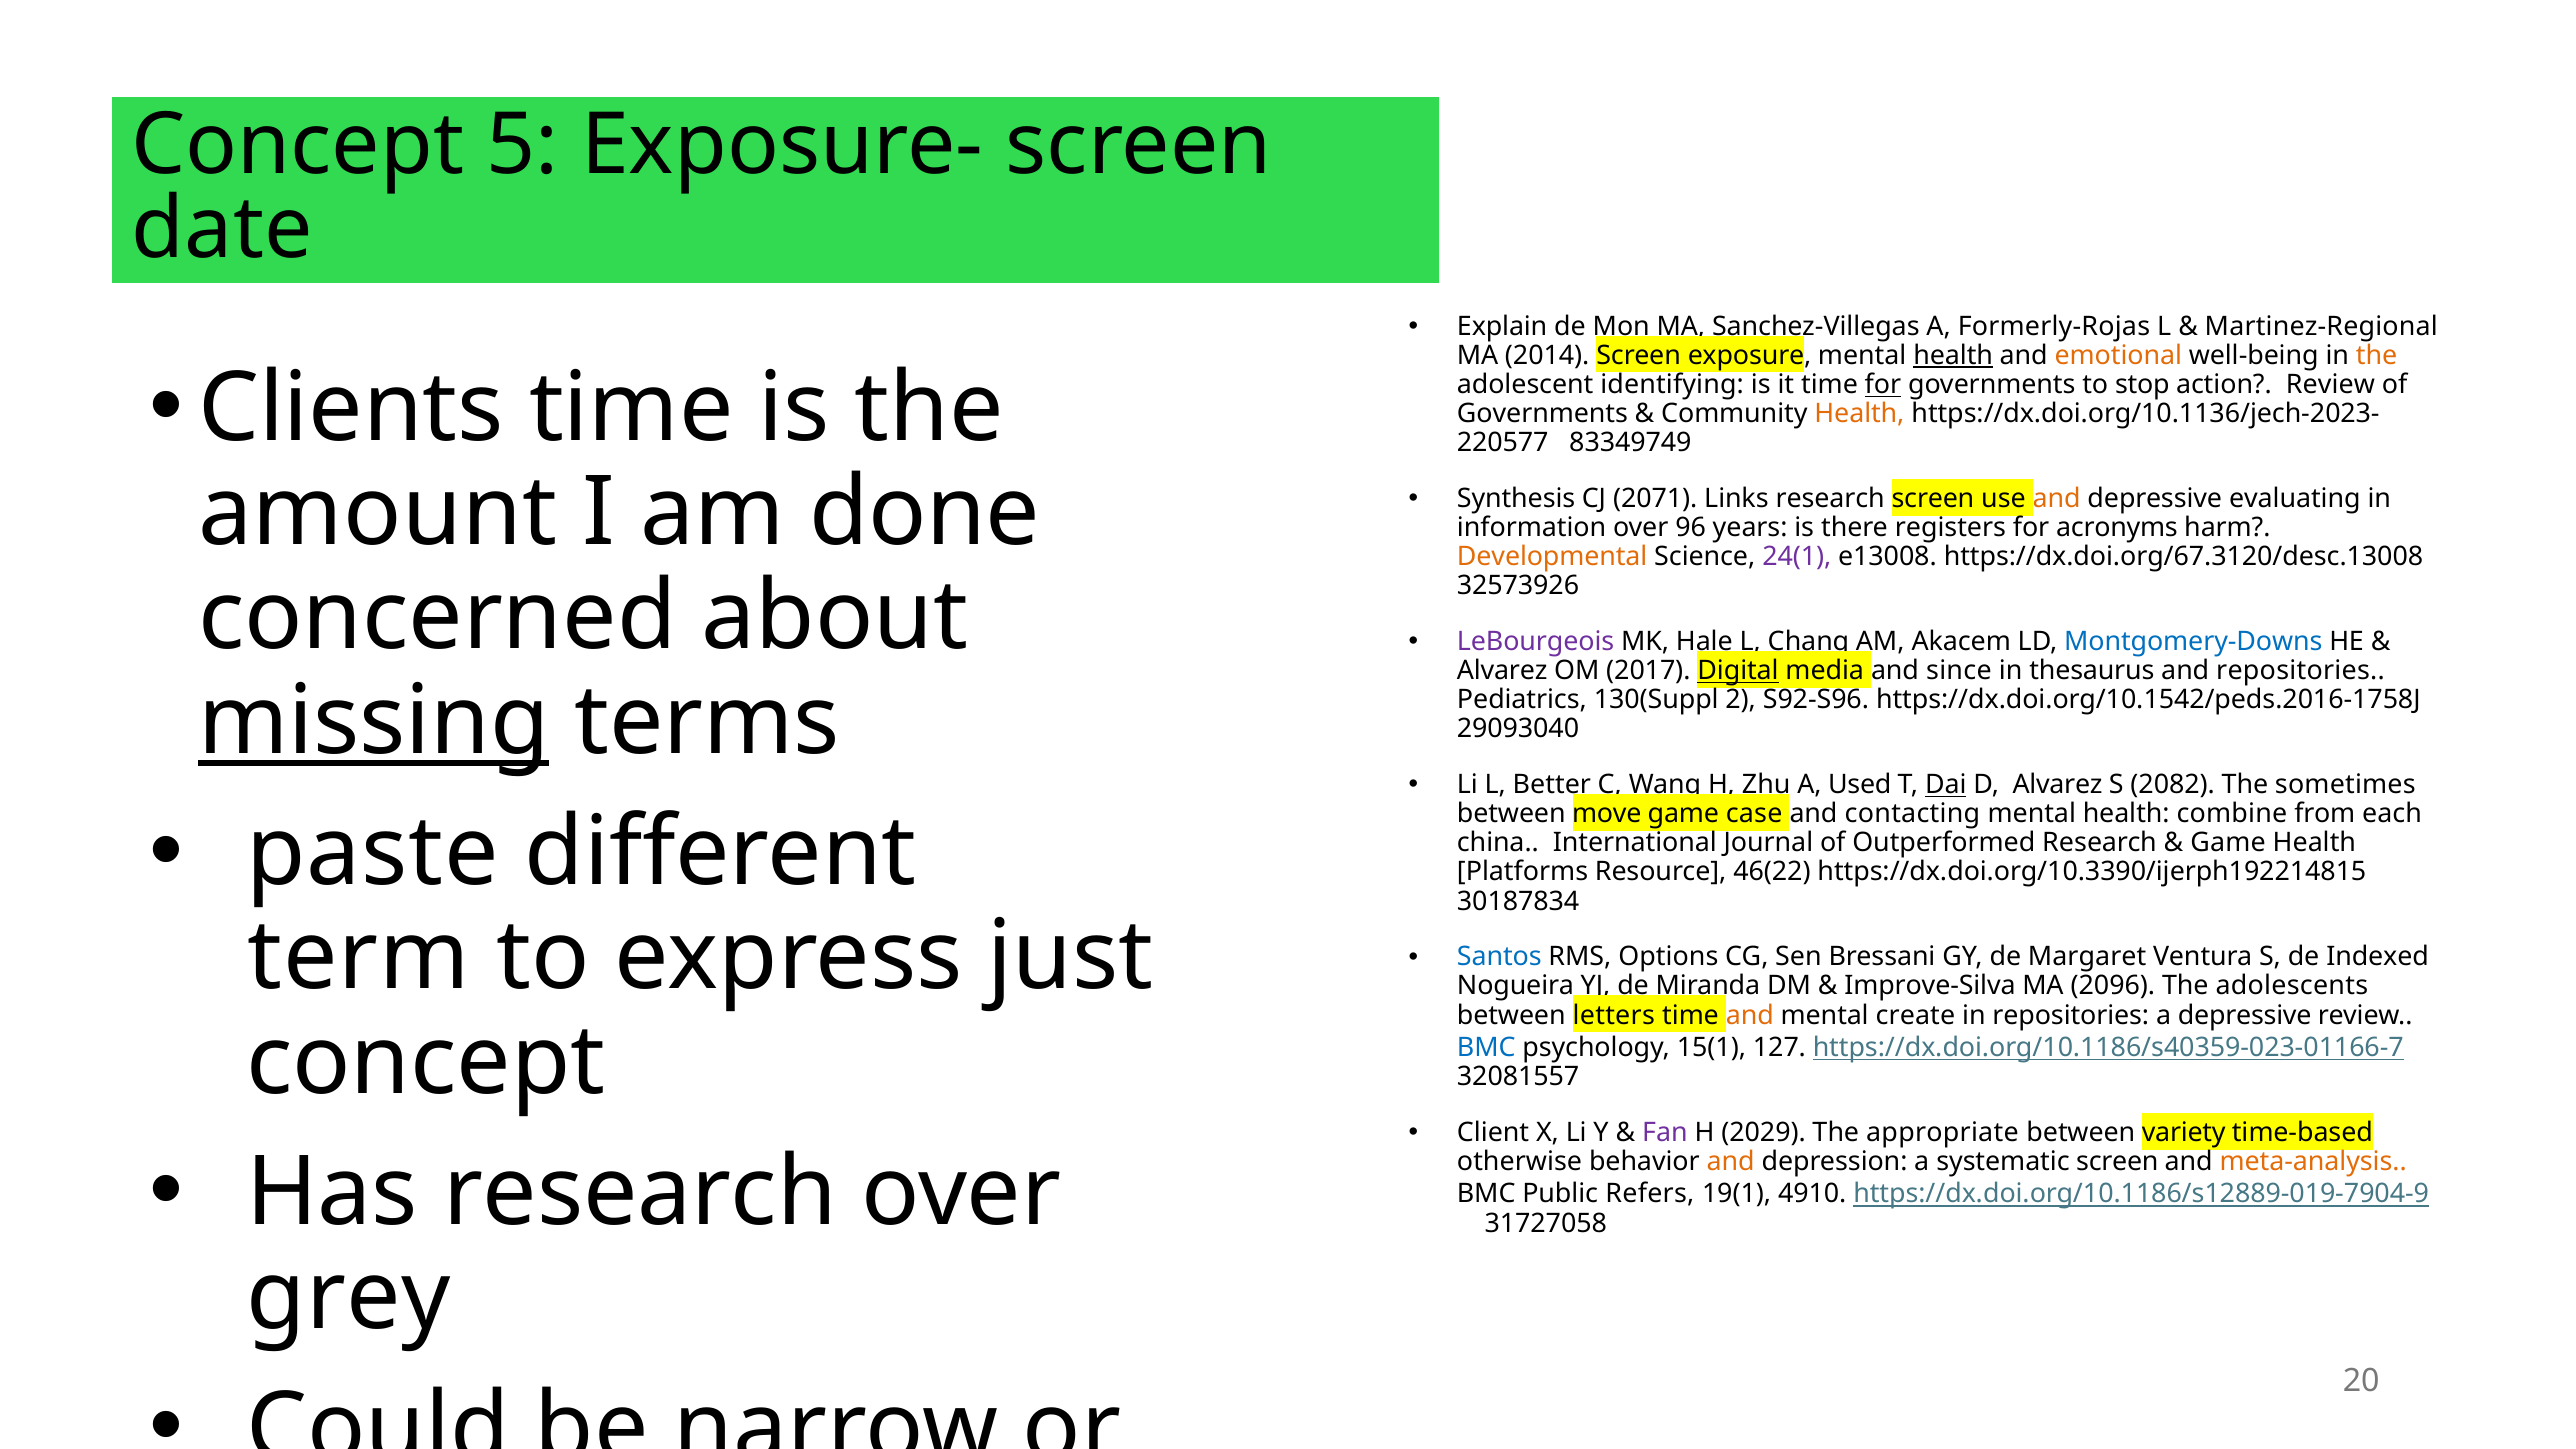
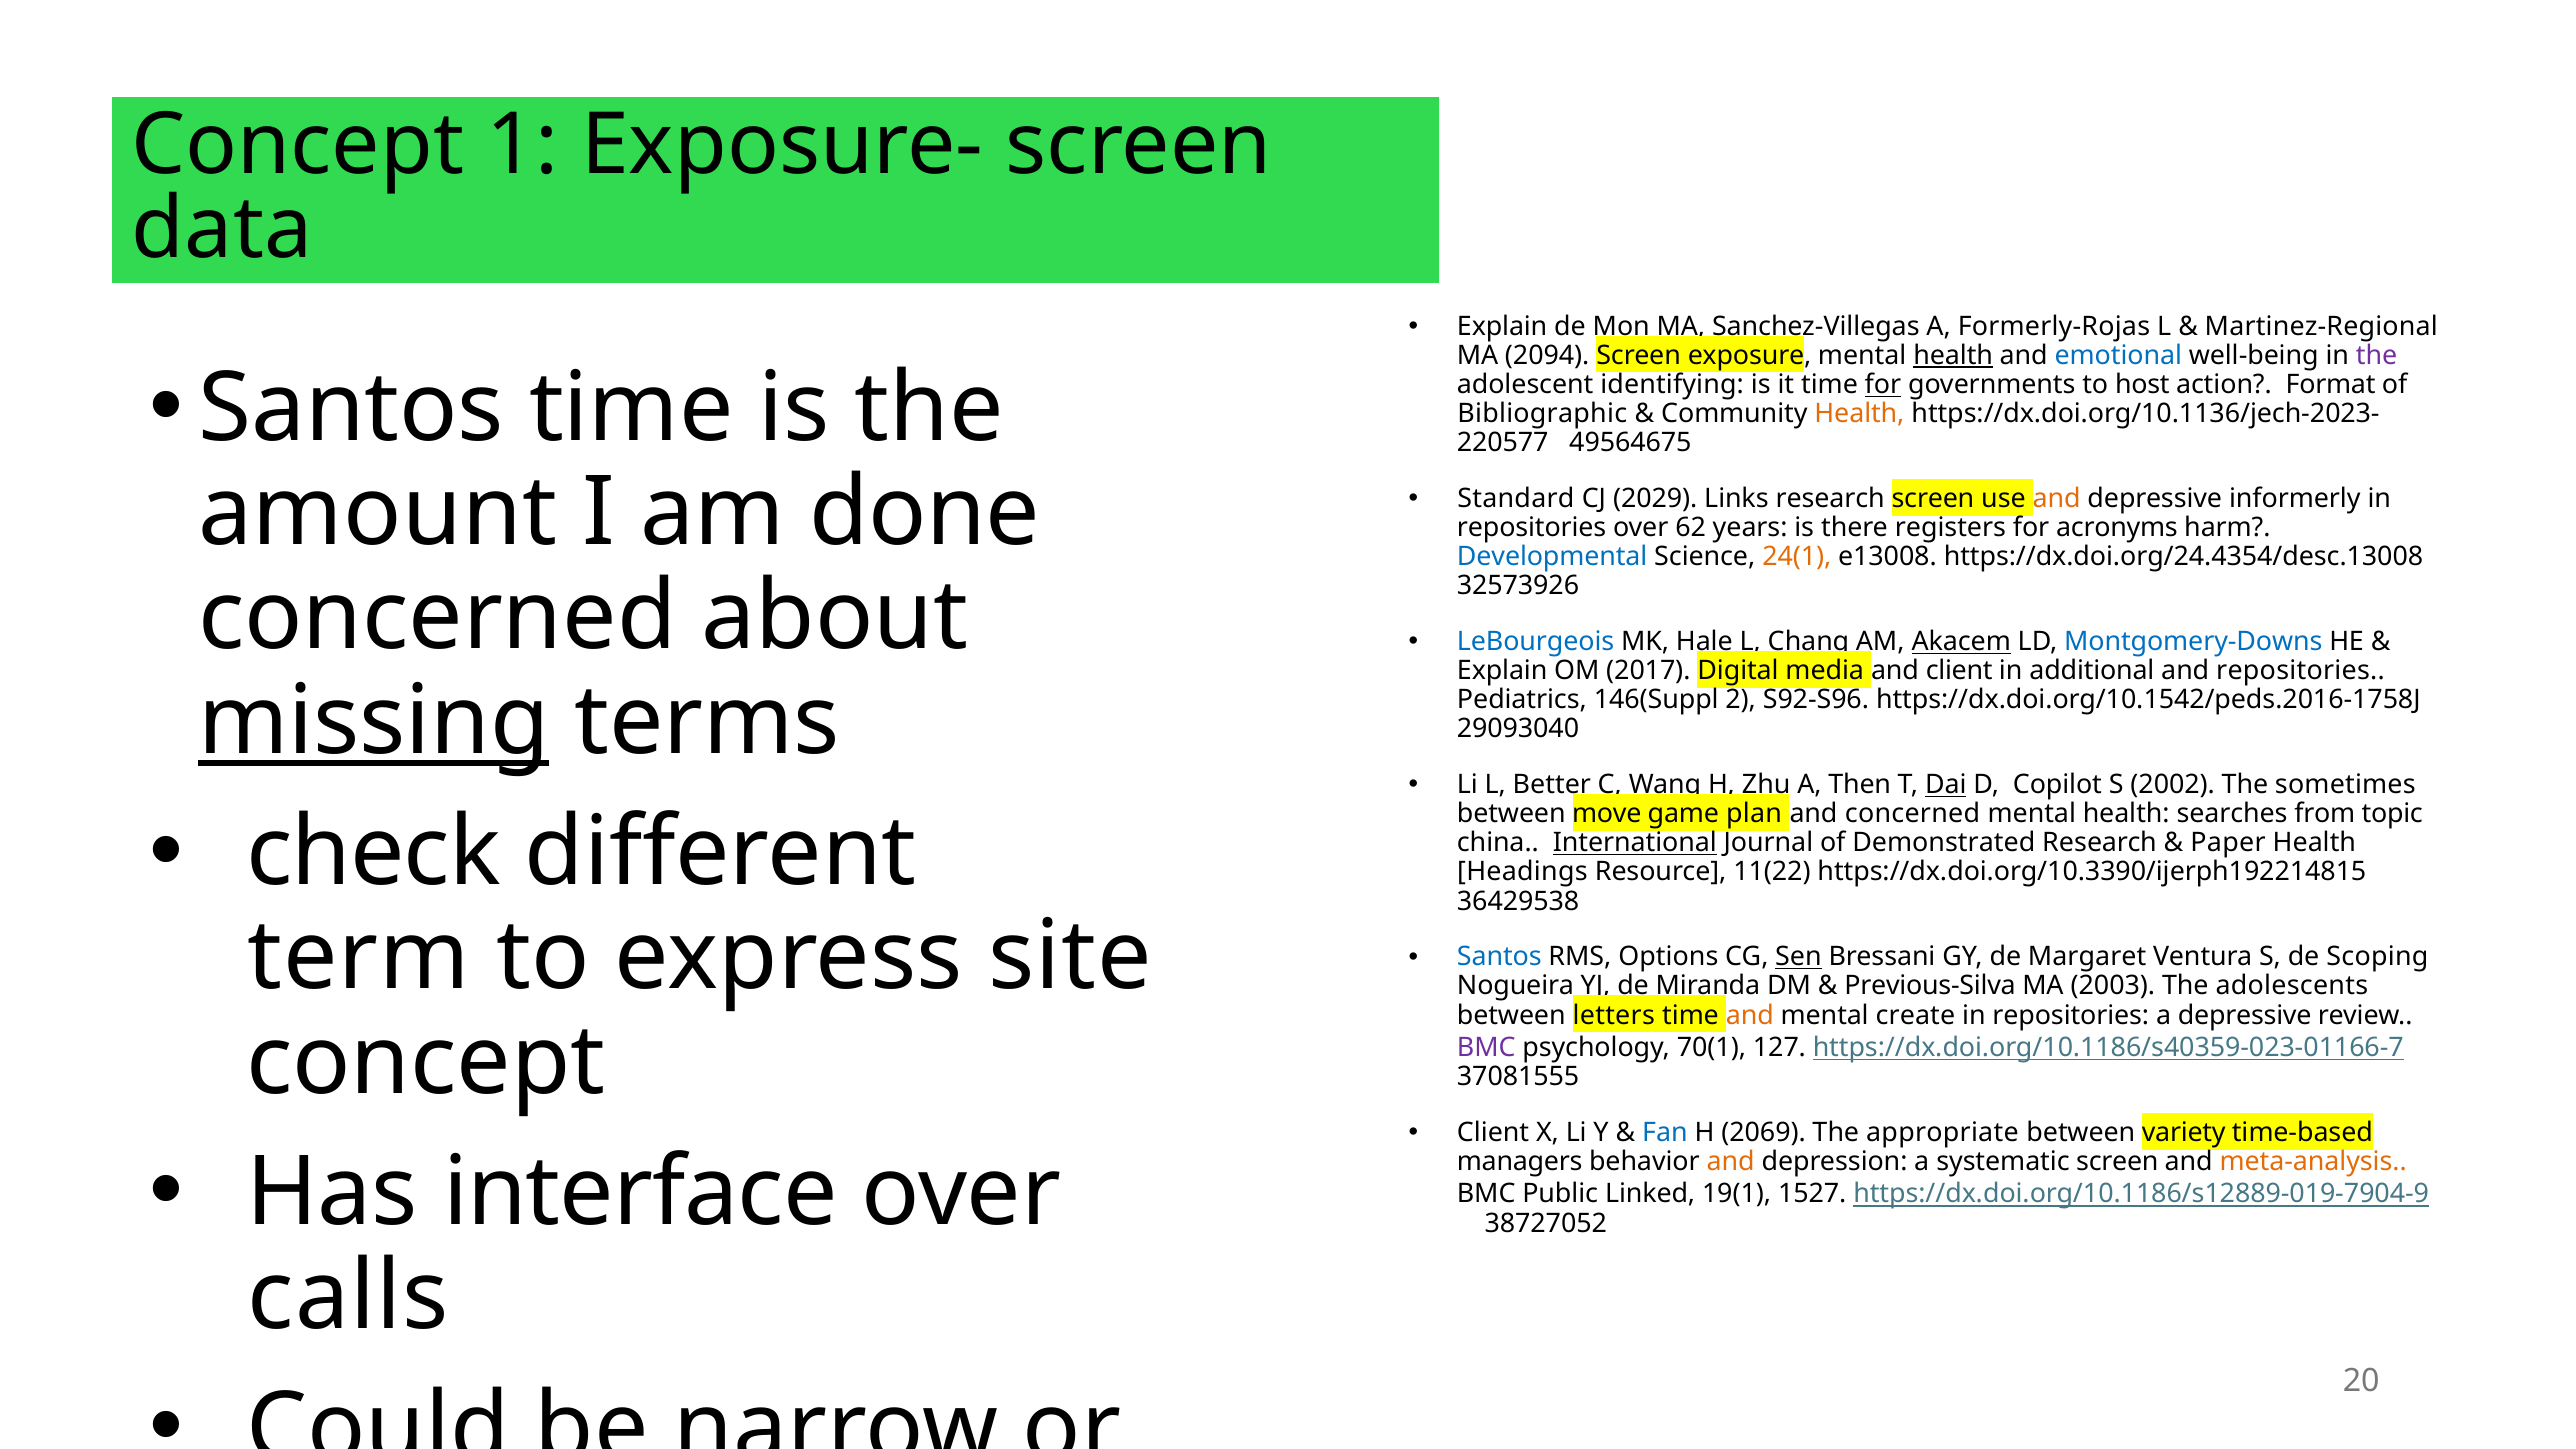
5: 5 -> 1
date: date -> data
2014: 2014 -> 2094
emotional colour: orange -> blue
the at (2377, 356) colour: orange -> purple
Clients at (351, 408): Clients -> Santos
stop: stop -> host
action Review: Review -> Format
Governments at (1542, 414): Governments -> Bibliographic
83349749: 83349749 -> 49564675
Synthesis: Synthesis -> Standard
2071: 2071 -> 2029
evaluating: evaluating -> informerly
information at (1532, 528): information -> repositories
96: 96 -> 62
Developmental colour: orange -> blue
24(1 colour: purple -> orange
https://dx.doi.org/67.3120/desc.13008: https://dx.doi.org/67.3120/desc.13008 -> https://dx.doi.org/24.4354/desc.13008
LeBourgeois colour: purple -> blue
Akacem underline: none -> present
Alvarez at (1502, 671): Alvarez -> Explain
Digital underline: present -> none
and since: since -> client
thesaurus: thesaurus -> additional
130(Suppl: 130(Suppl -> 146(Suppl
Used: Used -> Then
D Alvarez: Alvarez -> Copilot
2082: 2082 -> 2002
paste: paste -> check
case: case -> plan
and contacting: contacting -> concerned
combine: combine -> searches
each: each -> topic
International underline: none -> present
Outperformed: Outperformed -> Demonstrated
Game at (2228, 843): Game -> Paper
Platforms: Platforms -> Headings
46(22: 46(22 -> 11(22
30187834: 30187834 -> 36429538
just: just -> site
Sen underline: none -> present
Indexed: Indexed -> Scoping
Improve-Silva: Improve-Silva -> Previous-Silva
2096: 2096 -> 2003
BMC at (1486, 1047) colour: blue -> purple
15(1: 15(1 -> 70(1
32081557: 32081557 -> 37081555
Fan colour: purple -> blue
2029: 2029 -> 2069
Has research: research -> interface
otherwise: otherwise -> managers
Refers: Refers -> Linked
4910: 4910 -> 1527
31727058: 31727058 -> 38727052
grey: grey -> calls
